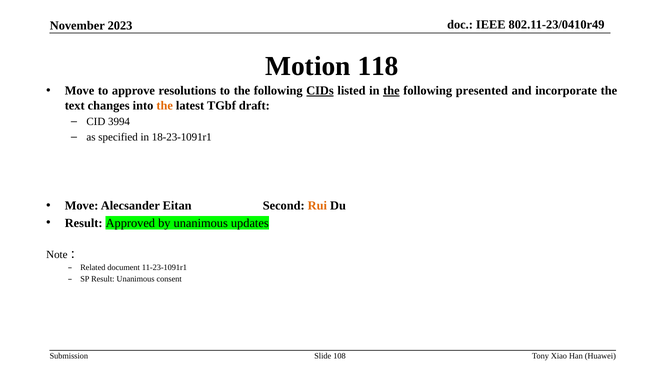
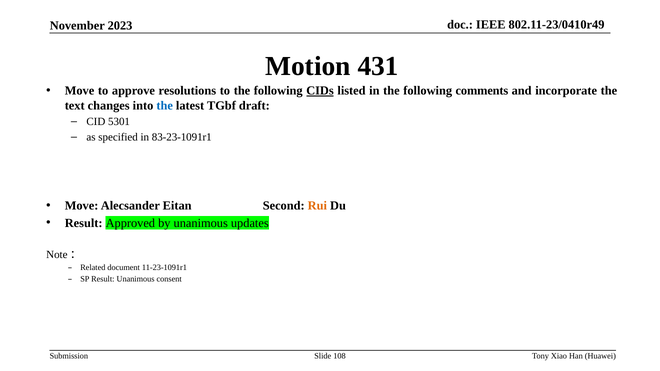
118: 118 -> 431
the at (391, 91) underline: present -> none
presented: presented -> comments
the at (165, 106) colour: orange -> blue
3994: 3994 -> 5301
18-23-1091r1: 18-23-1091r1 -> 83-23-1091r1
